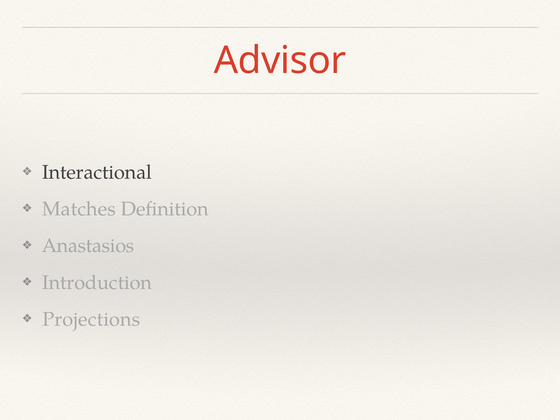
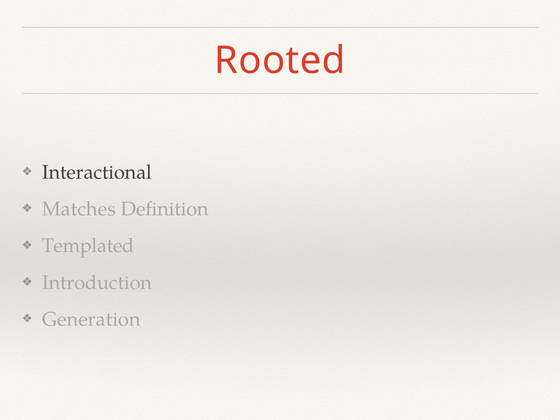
Advisor: Advisor -> Rooted
Anastasios: Anastasios -> Templated
Projections: Projections -> Generation
